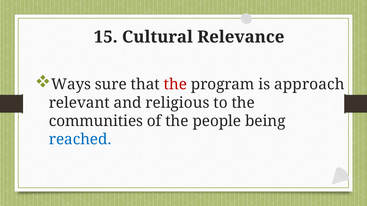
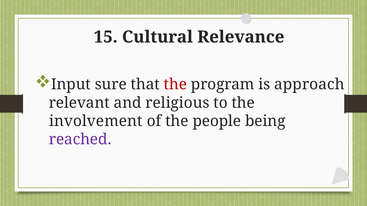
Ways: Ways -> Input
communities: communities -> involvement
reached colour: blue -> purple
